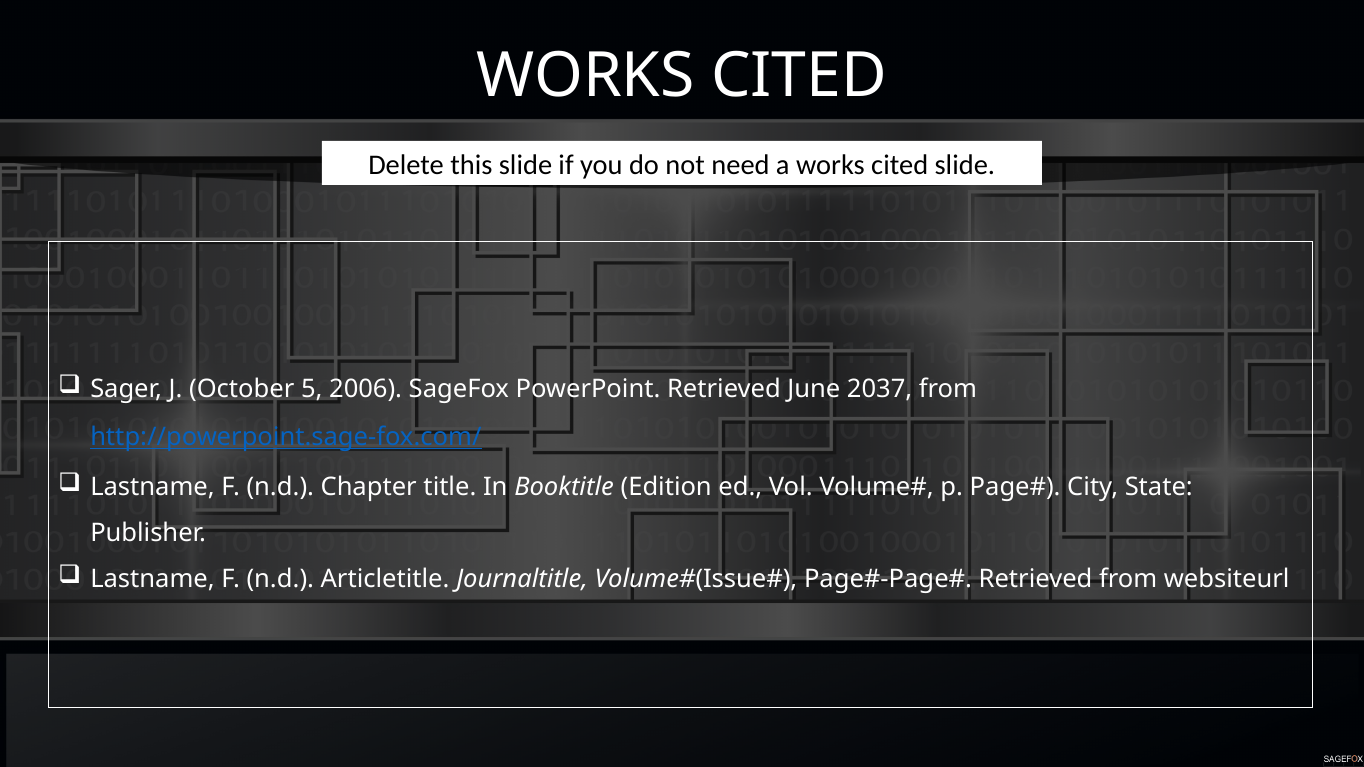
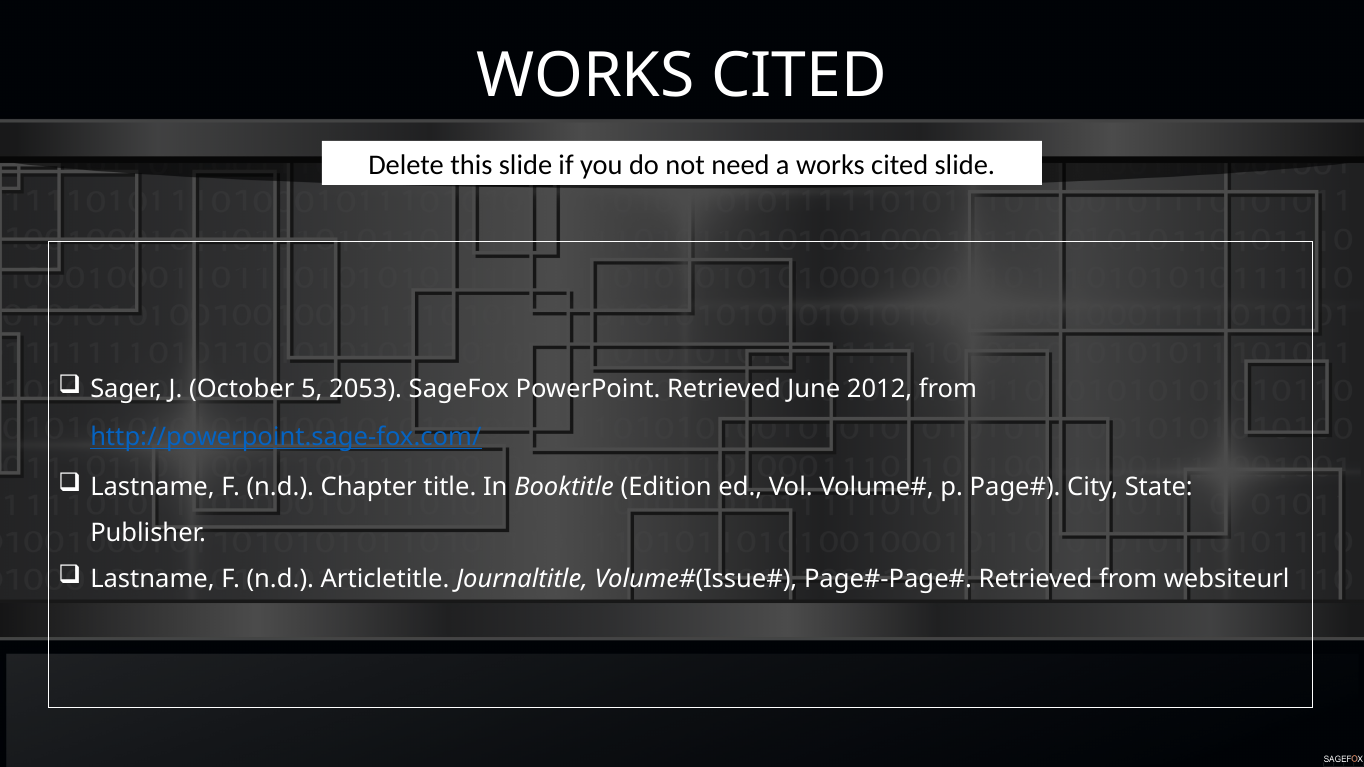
2006: 2006 -> 2053
2037: 2037 -> 2012
